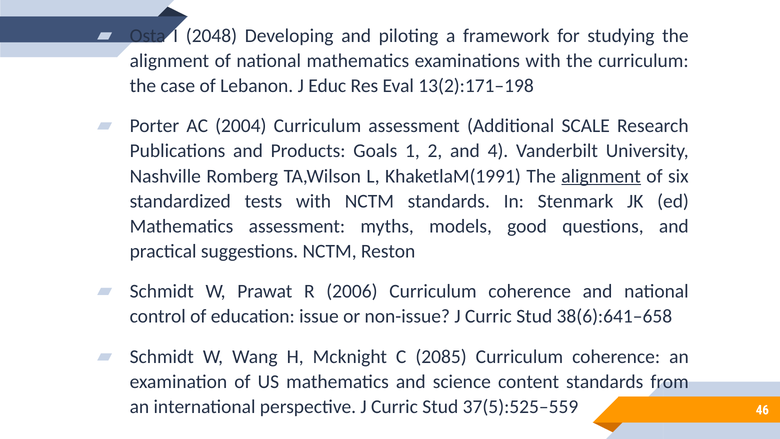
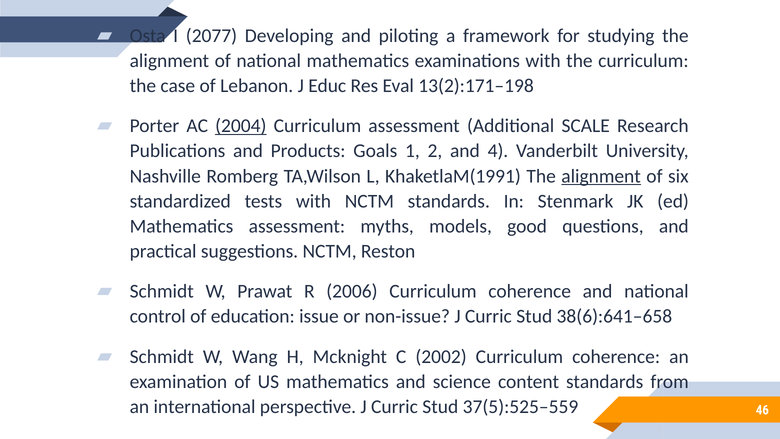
2048: 2048 -> 2077
2004 underline: none -> present
2085: 2085 -> 2002
